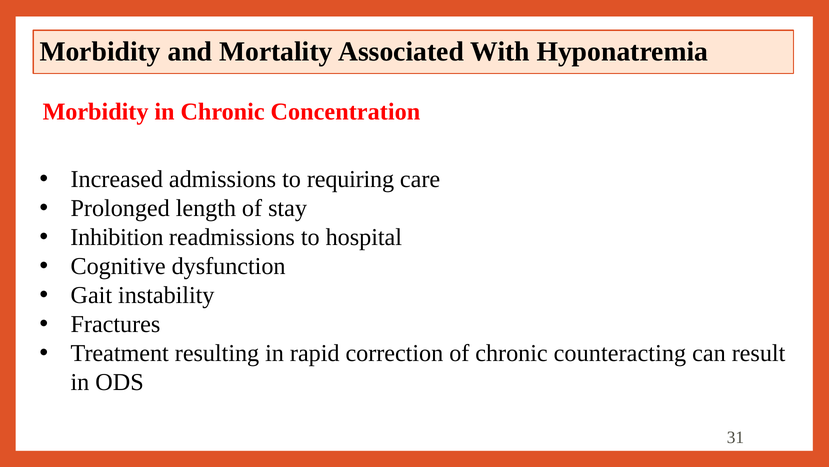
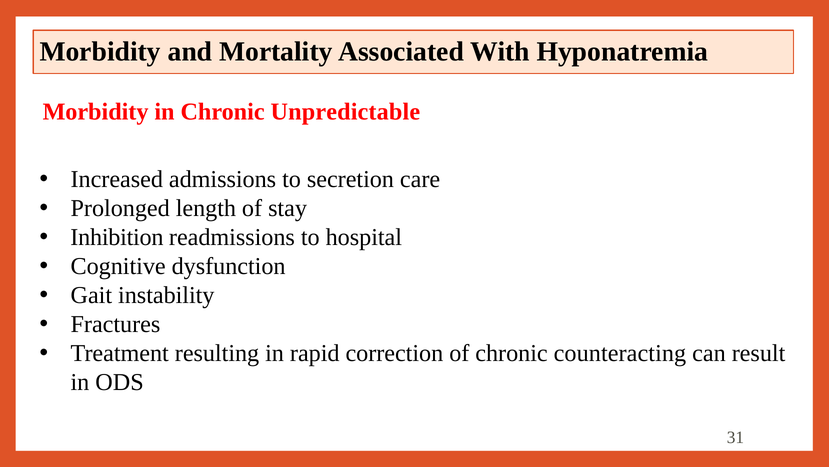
Concentration: Concentration -> Unpredictable
requiring: requiring -> secretion
